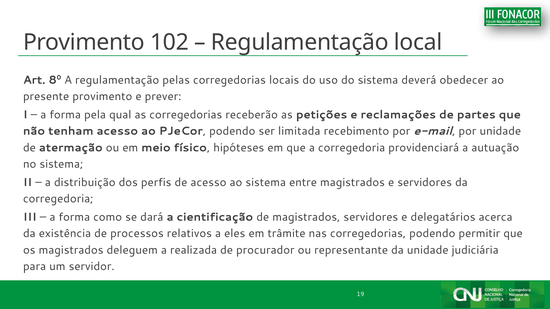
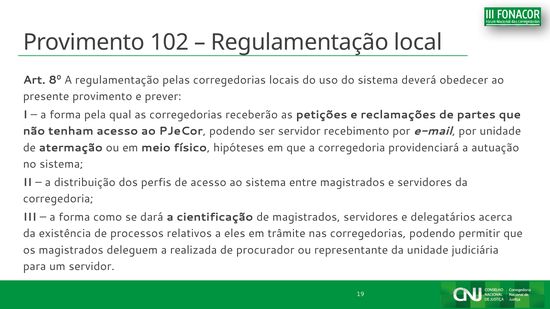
ser limitada: limitada -> servidor
